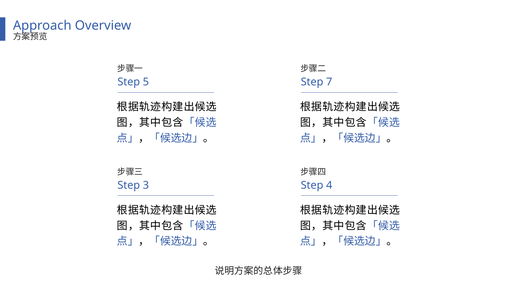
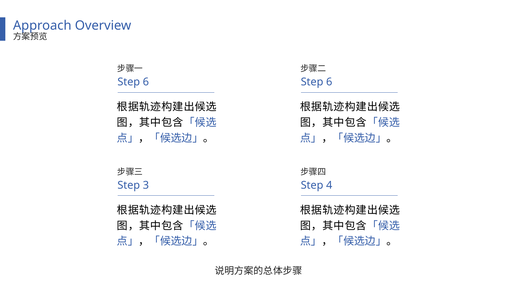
5 at (146, 82): 5 -> 6
7 at (329, 82): 7 -> 6
